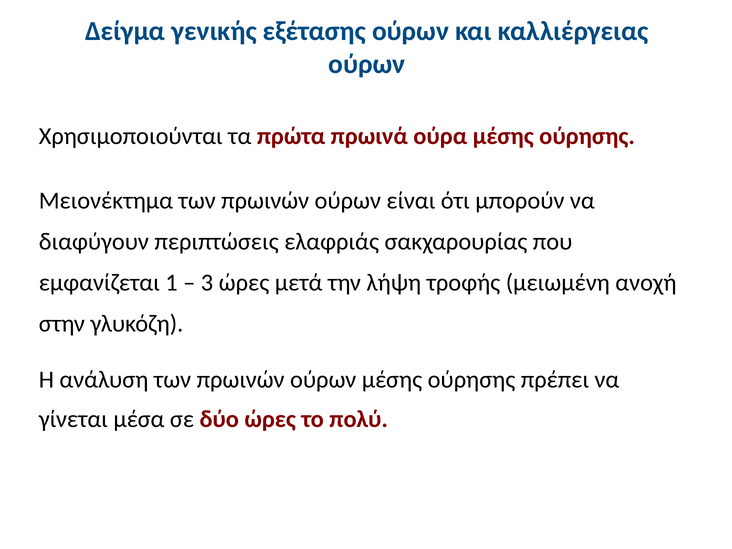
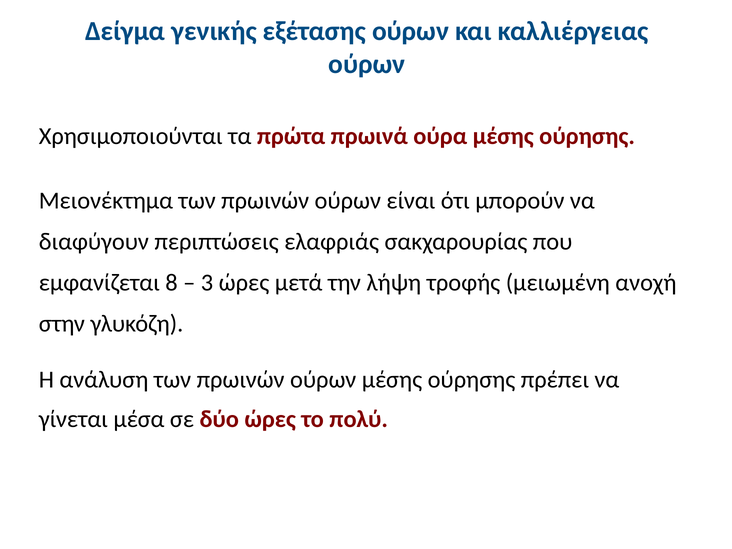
1: 1 -> 8
